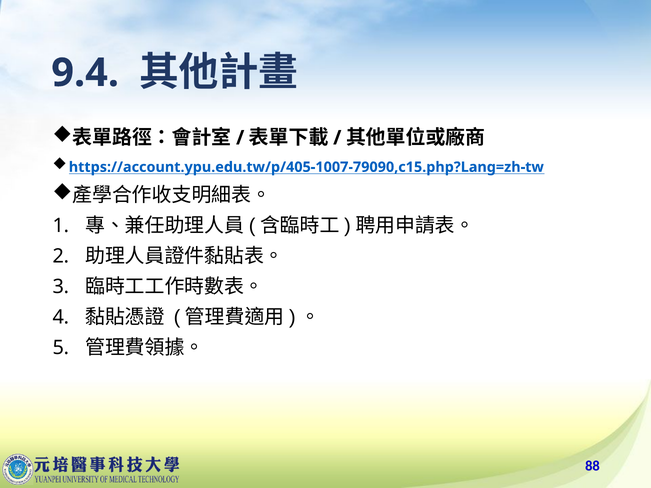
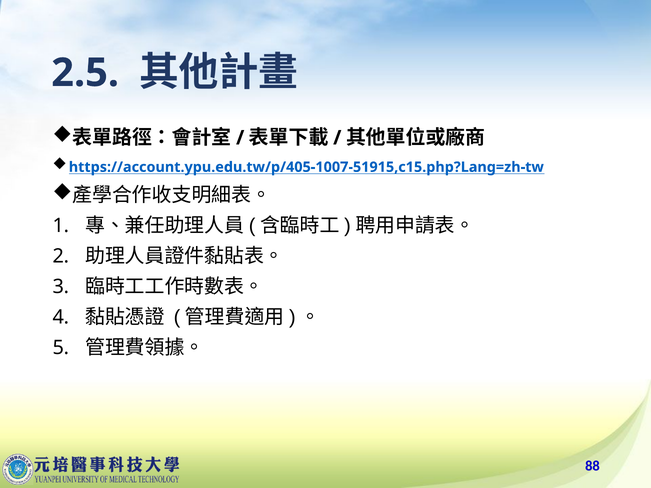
9.4: 9.4 -> 2.5
https://account.ypu.edu.tw/p/405-1007-79090,c15.php?Lang=zh-tw: https://account.ypu.edu.tw/p/405-1007-79090,c15.php?Lang=zh-tw -> https://account.ypu.edu.tw/p/405-1007-51915,c15.php?Lang=zh-tw
